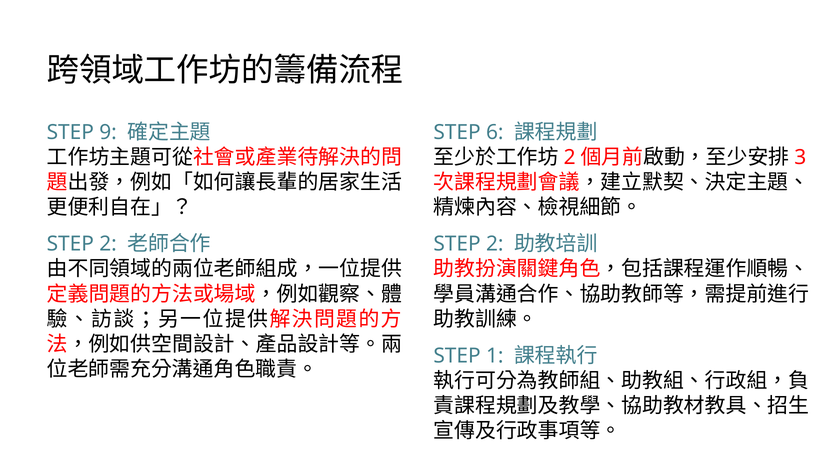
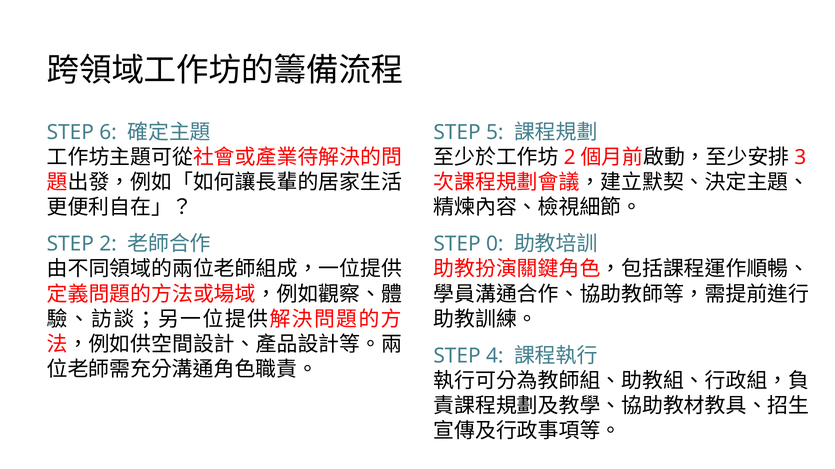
9: 9 -> 6
6: 6 -> 5
2 at (495, 244): 2 -> 0
1: 1 -> 4
